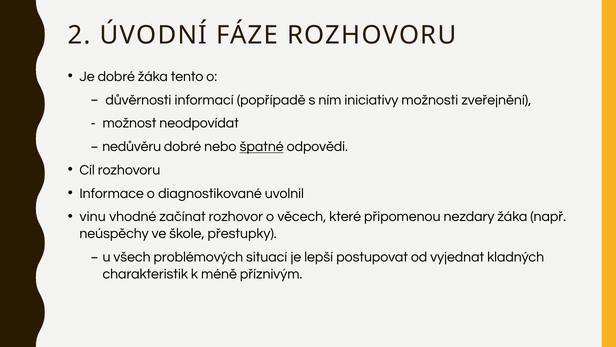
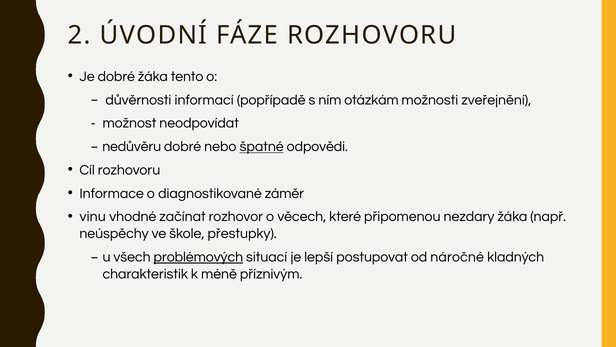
iniciativy: iniciativy -> otázkám
uvolnil: uvolnil -> záměr
problémových underline: none -> present
vyjednat: vyjednat -> náročné
